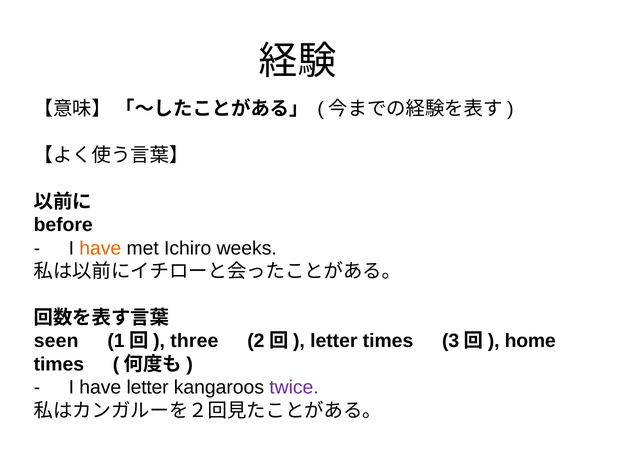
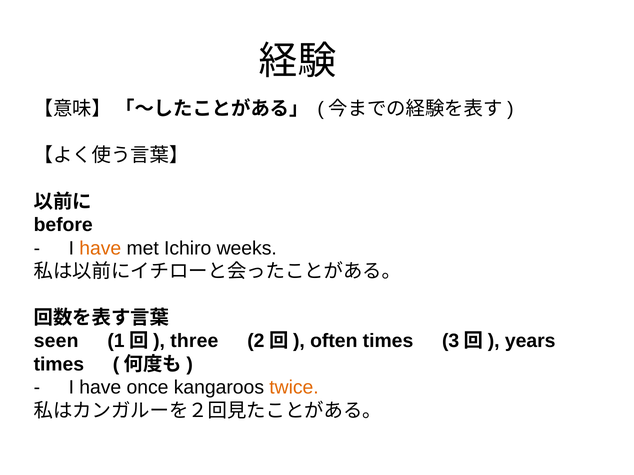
letter at (334, 341): letter -> often
home: home -> years
have letter: letter -> once
twice colour: purple -> orange
